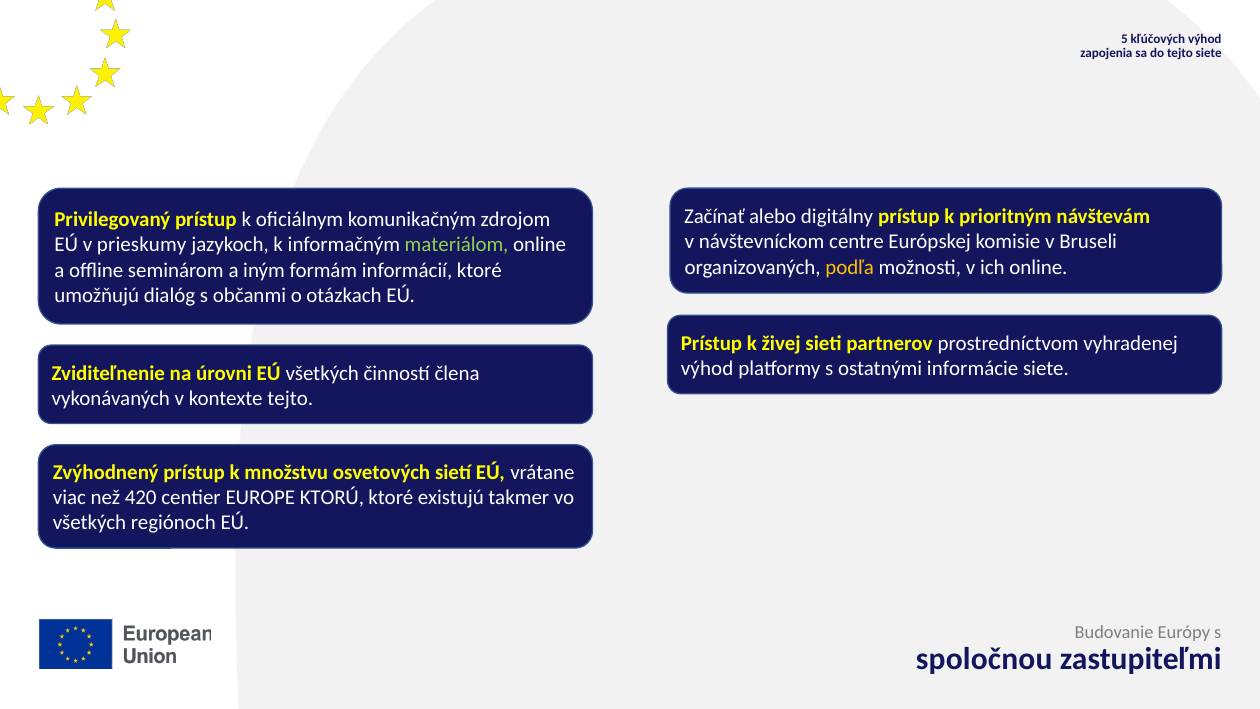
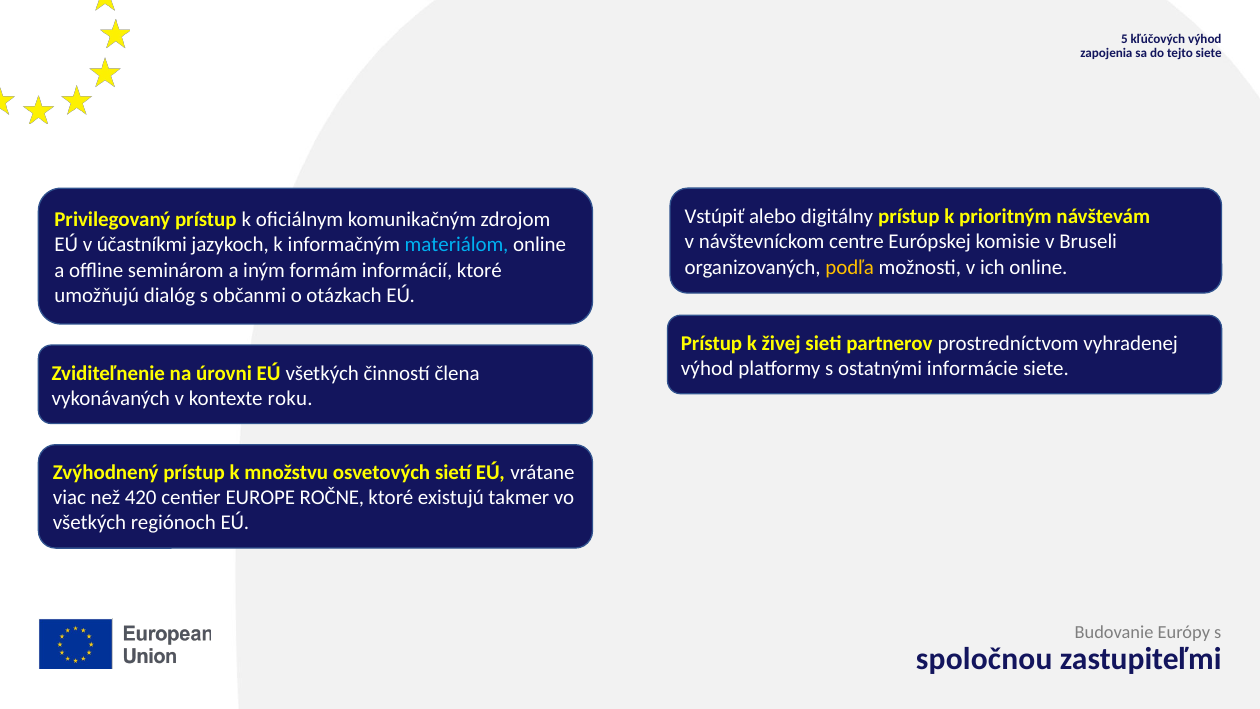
Začínať: Začínať -> Vstúpiť
prieskumy: prieskumy -> účastníkmi
materiálom colour: light green -> light blue
kontexte tejto: tejto -> roku
KTORÚ: KTORÚ -> ROČNE
